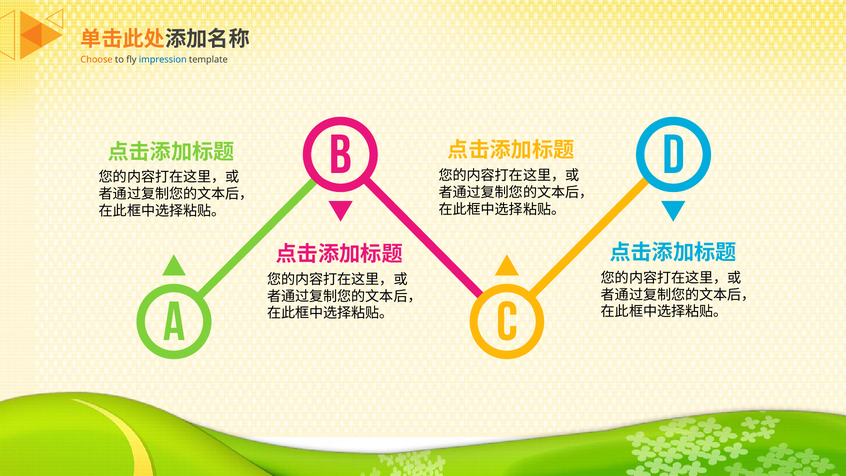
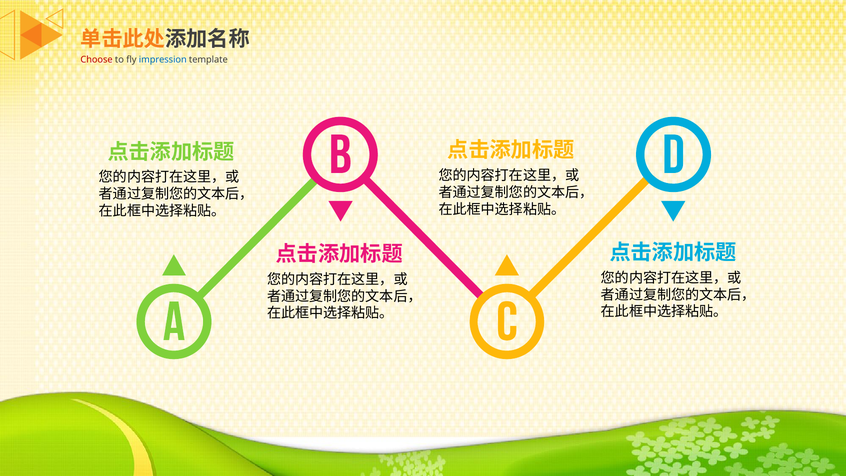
Choose colour: orange -> red
